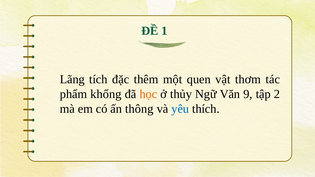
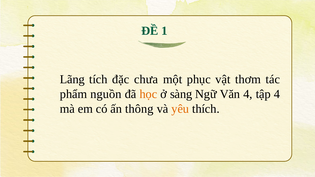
thêm: thêm -> chưa
quen: quen -> phục
khổng: khổng -> nguồn
thủy: thủy -> sàng
Văn 9: 9 -> 4
tập 2: 2 -> 4
yêu colour: blue -> orange
